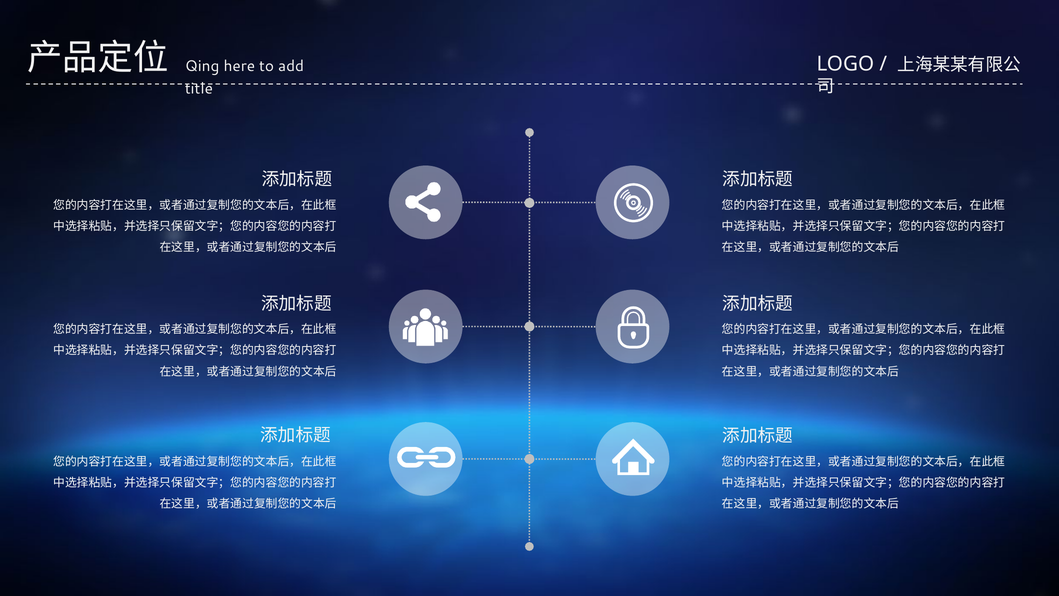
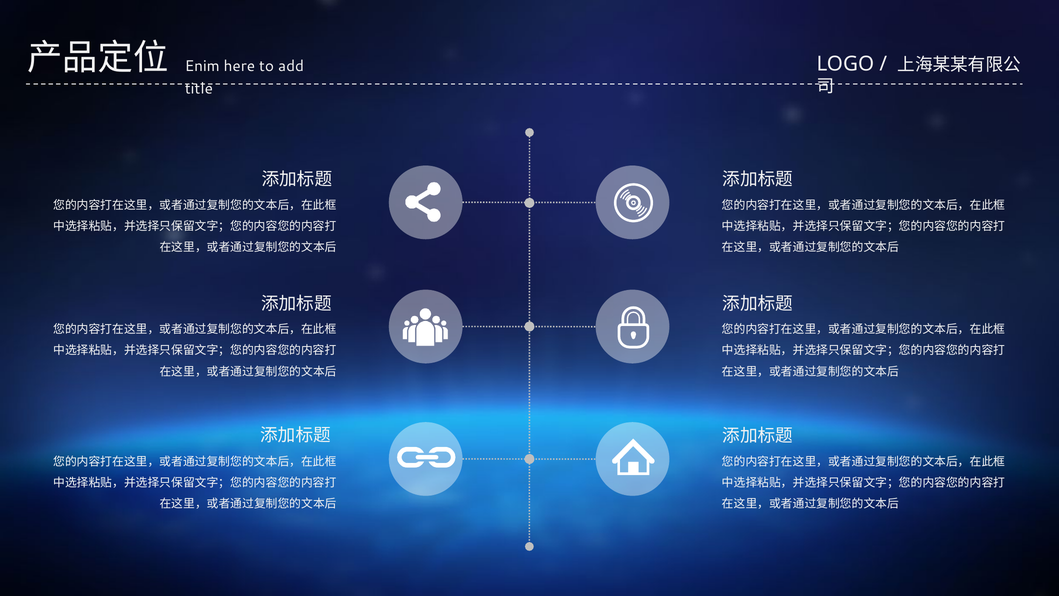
Qing: Qing -> Enim
